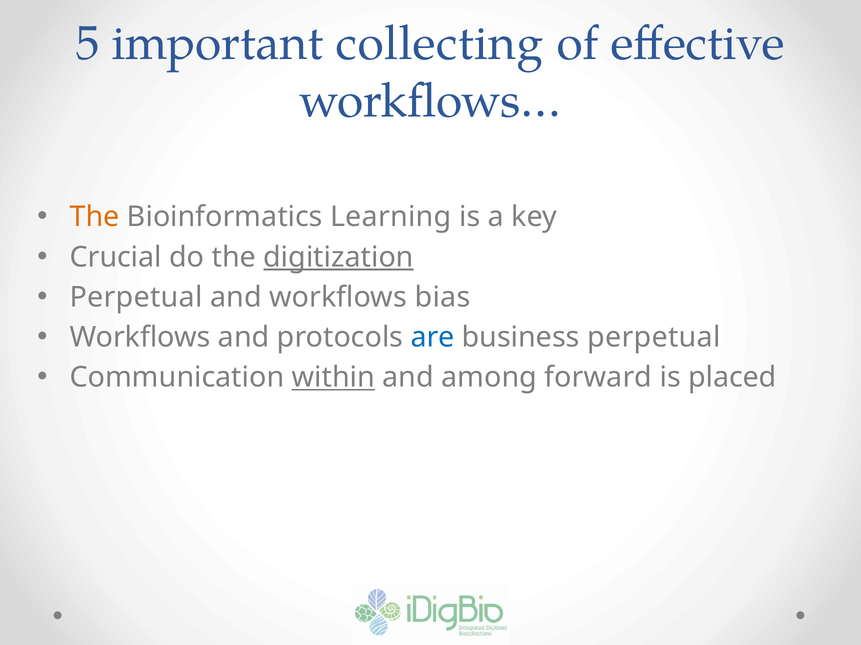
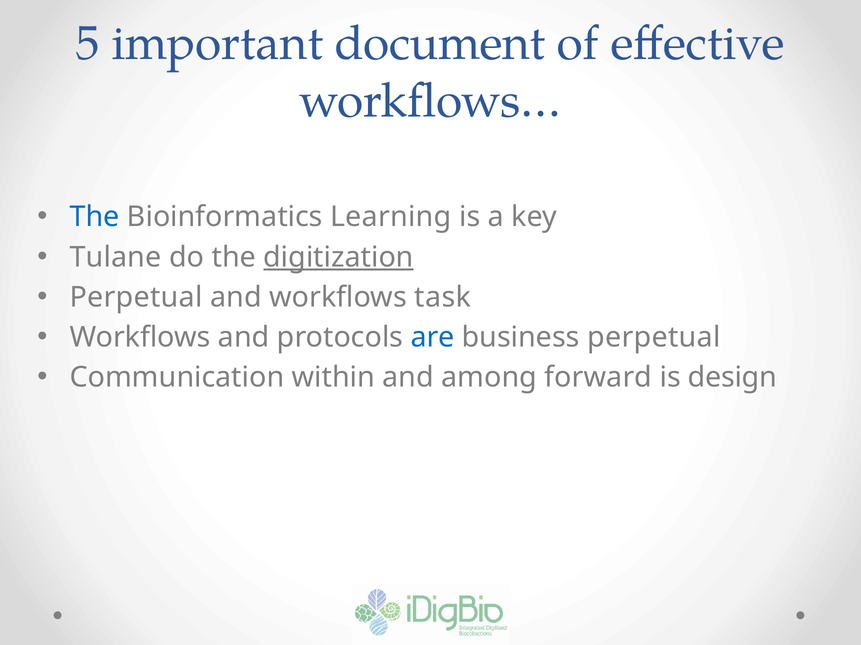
collecting: collecting -> document
The at (95, 217) colour: orange -> blue
Crucial: Crucial -> Tulane
bias: bias -> task
within underline: present -> none
placed: placed -> design
